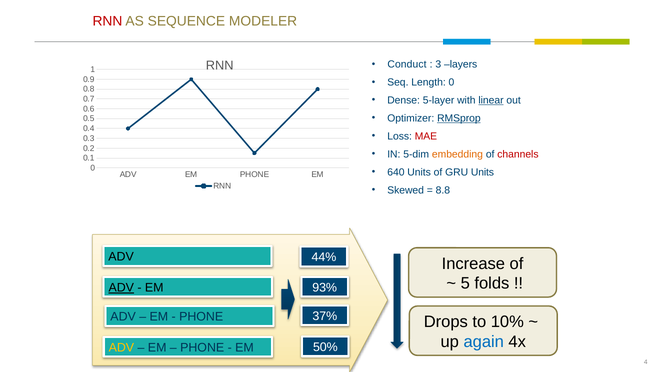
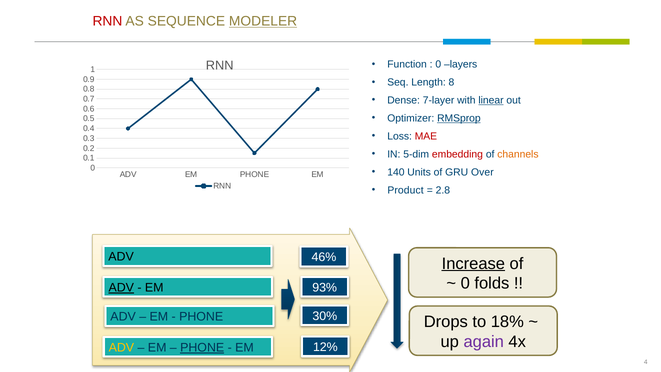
MODELER underline: none -> present
Conduct: Conduct -> Function
3 at (438, 64): 3 -> 0
Length 0: 0 -> 8
5-layer: 5-layer -> 7-layer
embedding colour: orange -> red
channels colour: red -> orange
640: 640 -> 140
GRU Units: Units -> Over
Skewed: Skewed -> Product
8.8: 8.8 -> 2.8
44%: 44% -> 46%
Increase underline: none -> present
5 at (465, 283): 5 -> 0
37%: 37% -> 30%
10%: 10% -> 18%
again colour: blue -> purple
PHONE at (202, 347) underline: none -> present
50%: 50% -> 12%
